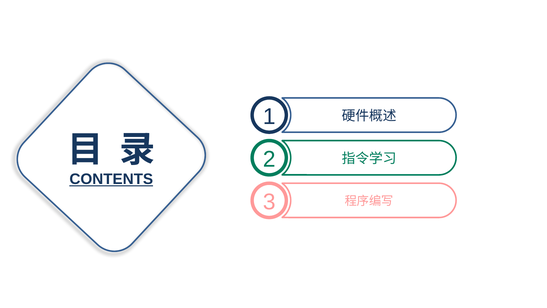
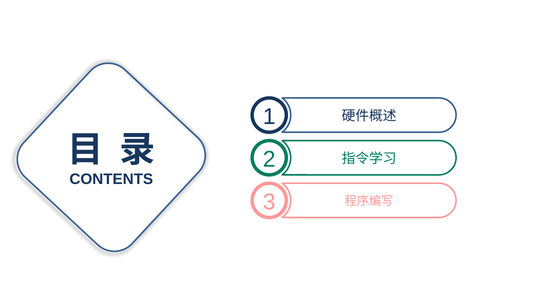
CONTENTS underline: present -> none
